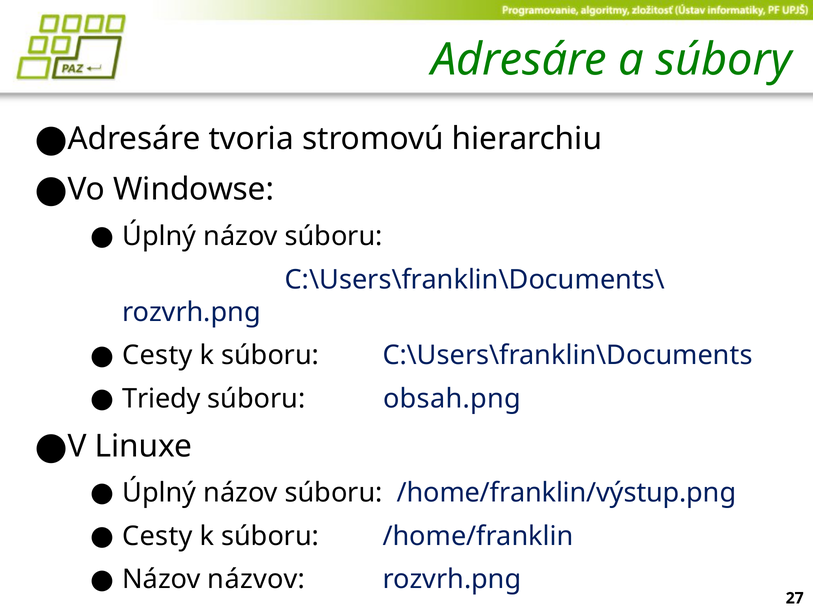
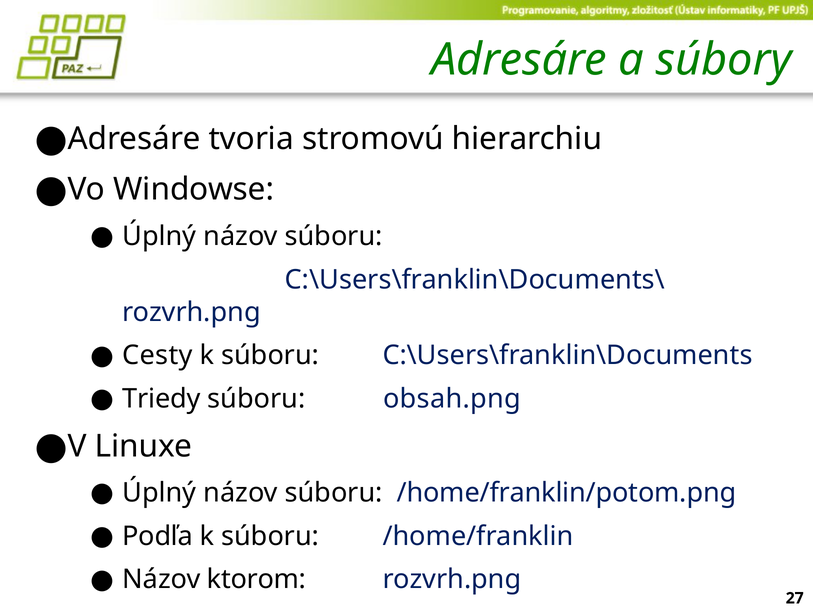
/home/franklin/výstup.png: /home/franklin/výstup.png -> /home/franklin/potom.png
Cesty at (157, 536): Cesty -> Podľa
názvov: názvov -> ktorom
